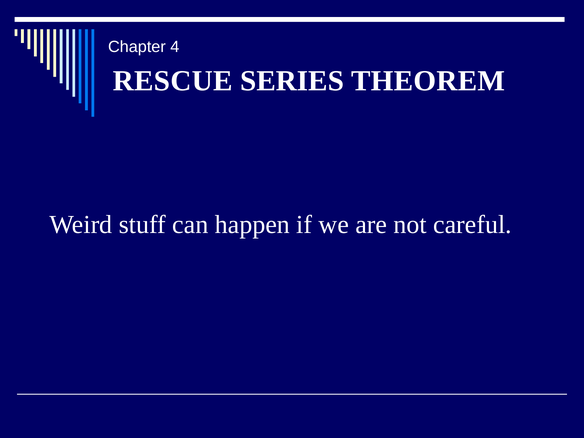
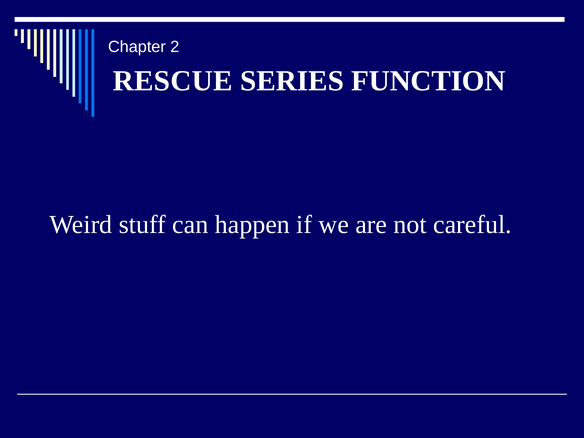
4: 4 -> 2
THEOREM: THEOREM -> FUNCTION
